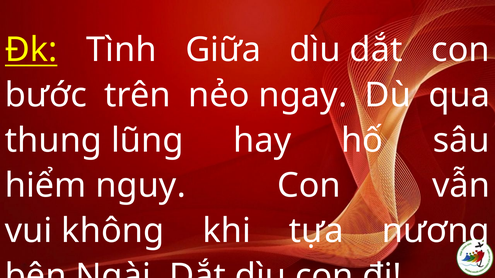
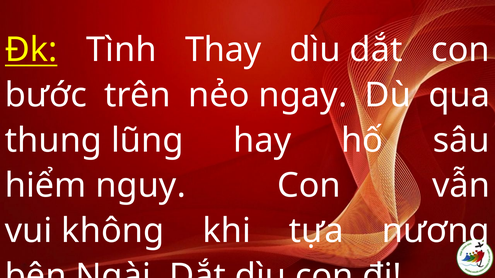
Giữa: Giữa -> Thay
